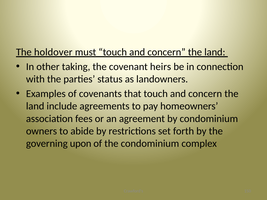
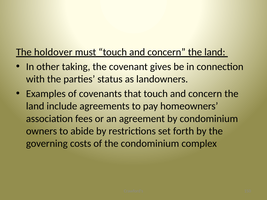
heirs: heirs -> gives
upon: upon -> costs
